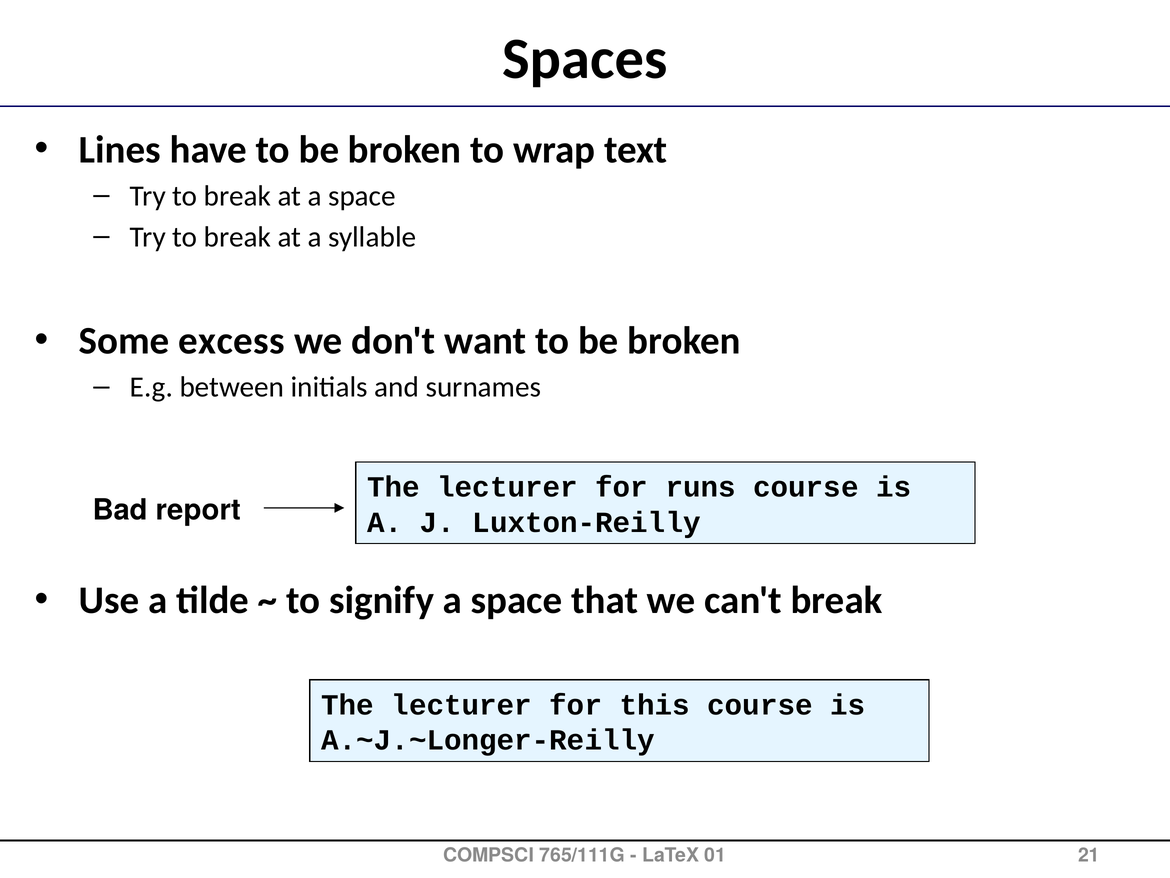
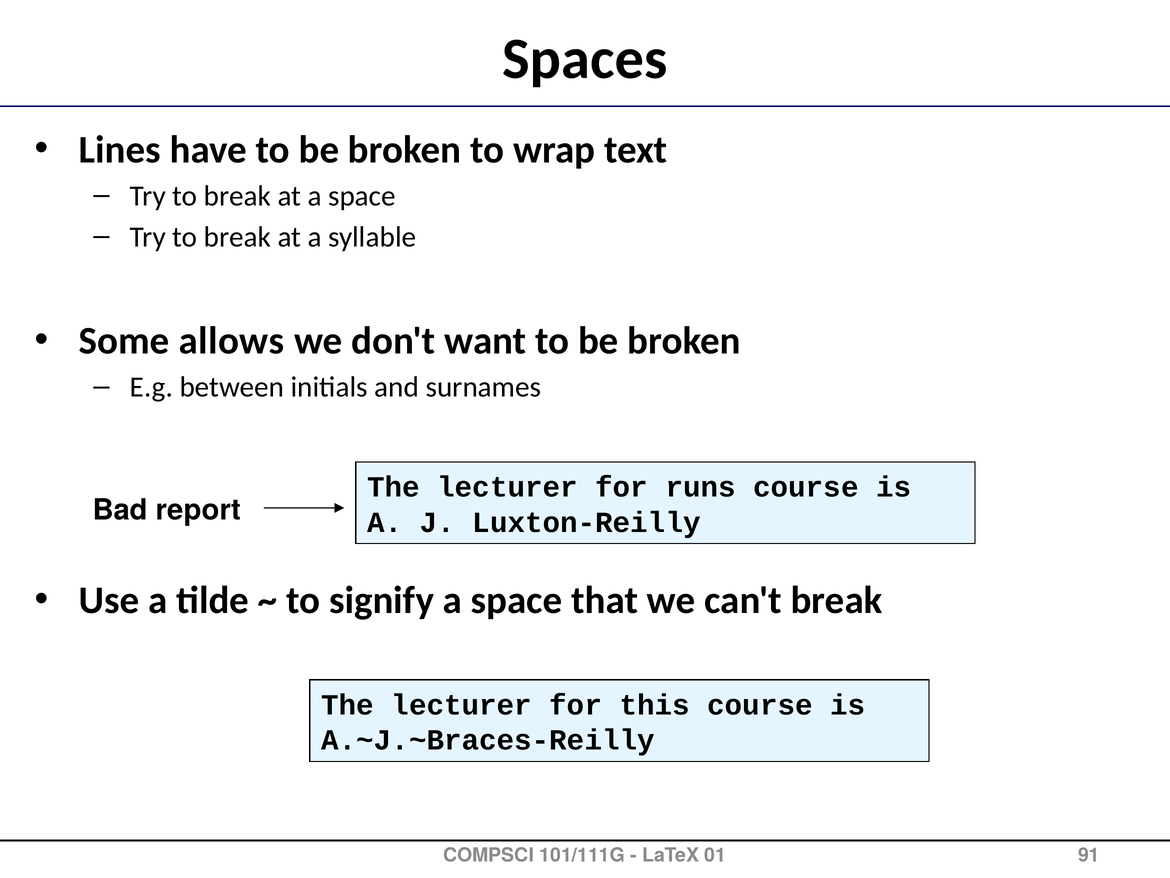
excess: excess -> allows
A.~J.~Longer-Reilly: A.~J.~Longer-Reilly -> A.~J.~Braces-Reilly
765/111G: 765/111G -> 101/111G
21: 21 -> 91
